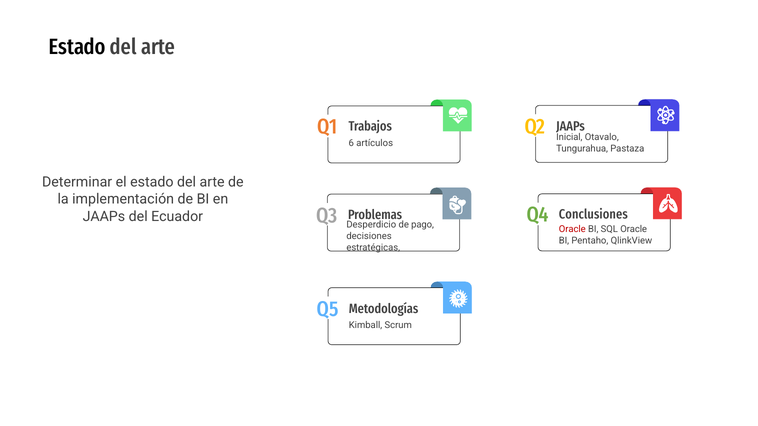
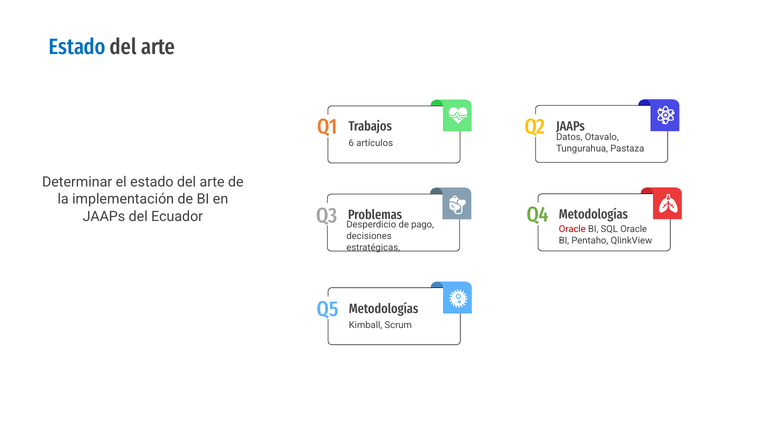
Estado at (77, 47) colour: black -> blue
Inicial: Inicial -> Datos
Conclusiones at (593, 215): Conclusiones -> Metodologías
